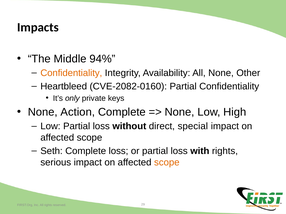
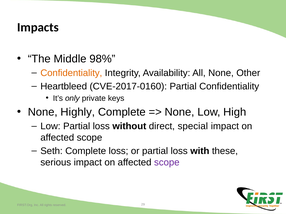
94%: 94% -> 98%
CVE-2082-0160: CVE-2082-0160 -> CVE-2017-0160
Action: Action -> Highly
with rights: rights -> these
scope at (167, 163) colour: orange -> purple
